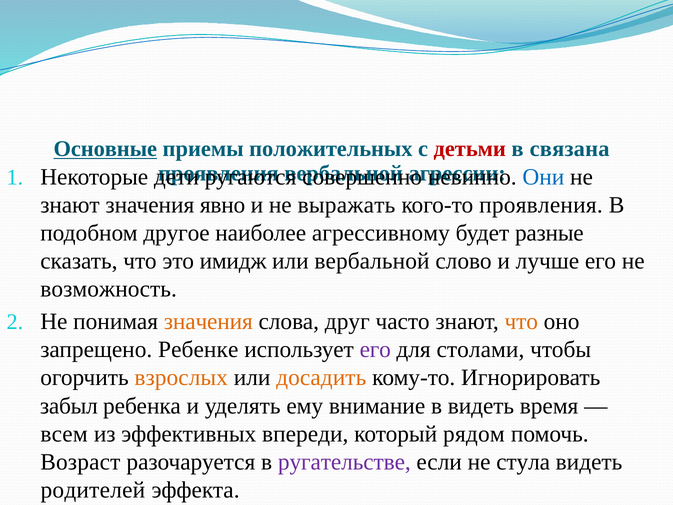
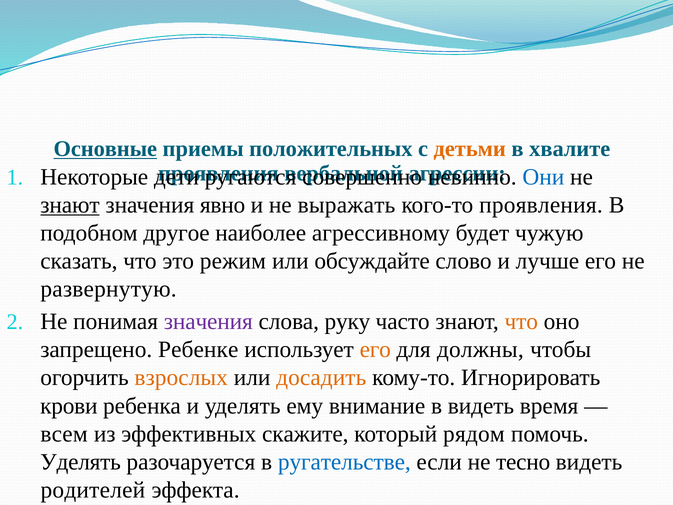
детьми colour: red -> orange
связана: связана -> хвалите
знают at (70, 205) underline: none -> present
разные: разные -> чужую
имидж: имидж -> режим
или вербальной: вербальной -> обсуждайте
возможность: возможность -> развернутую
значения at (208, 322) colour: orange -> purple
друг: друг -> руку
его at (375, 350) colour: purple -> orange
столами: столами -> должны
забыл: забыл -> крови
впереди: впереди -> скажите
Возраст at (80, 462): Возраст -> Уделять
ругательстве colour: purple -> blue
стула: стула -> тесно
